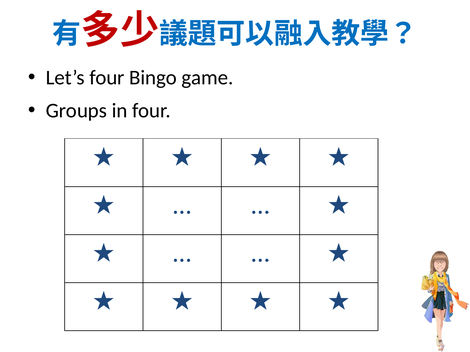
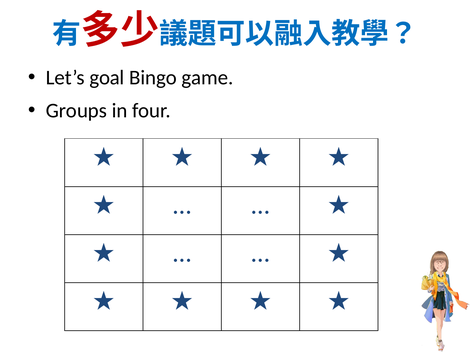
Let’s four: four -> goal
